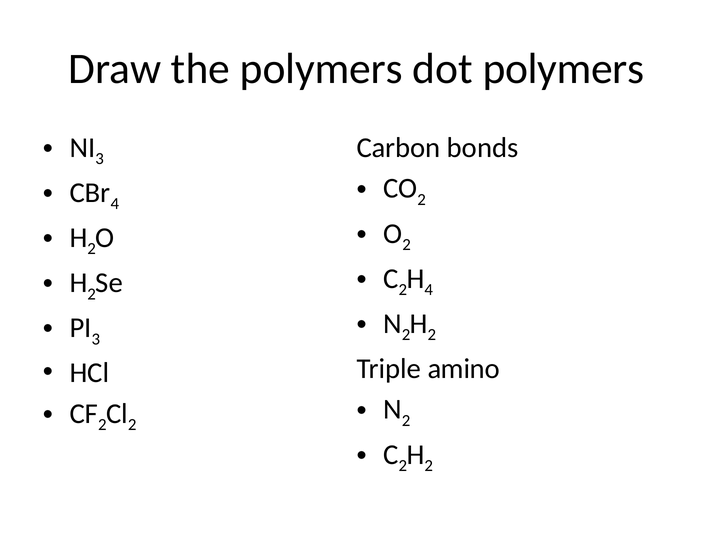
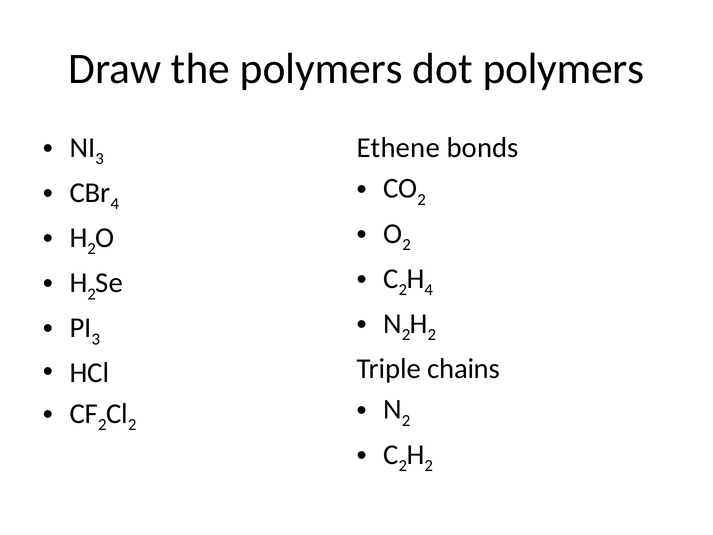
Carbon: Carbon -> Ethene
amino: amino -> chains
